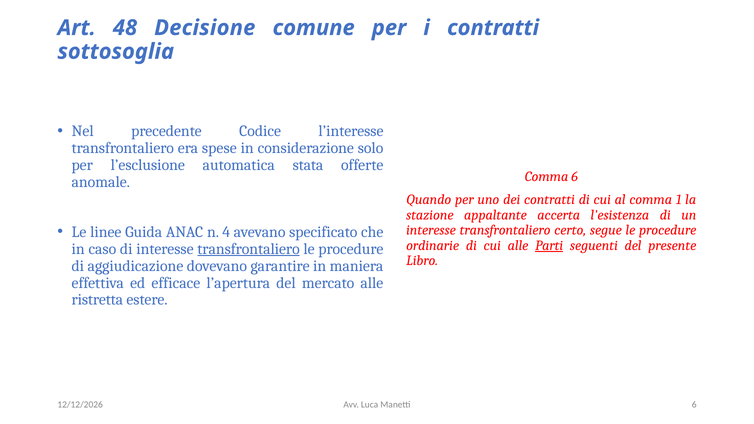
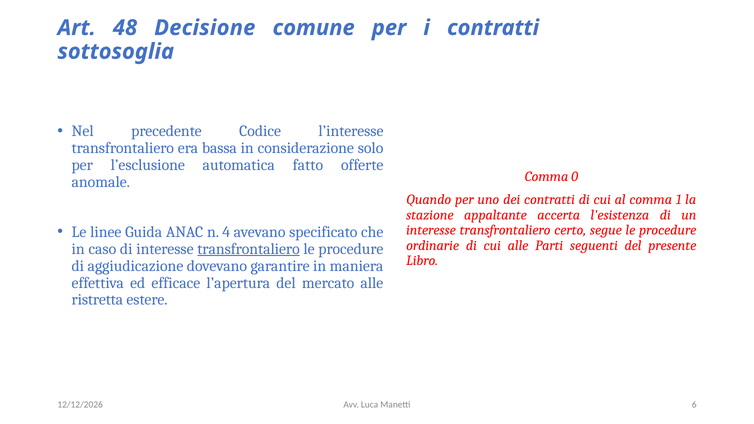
spese: spese -> bassa
stata: stata -> fatto
Comma 6: 6 -> 0
Parti underline: present -> none
